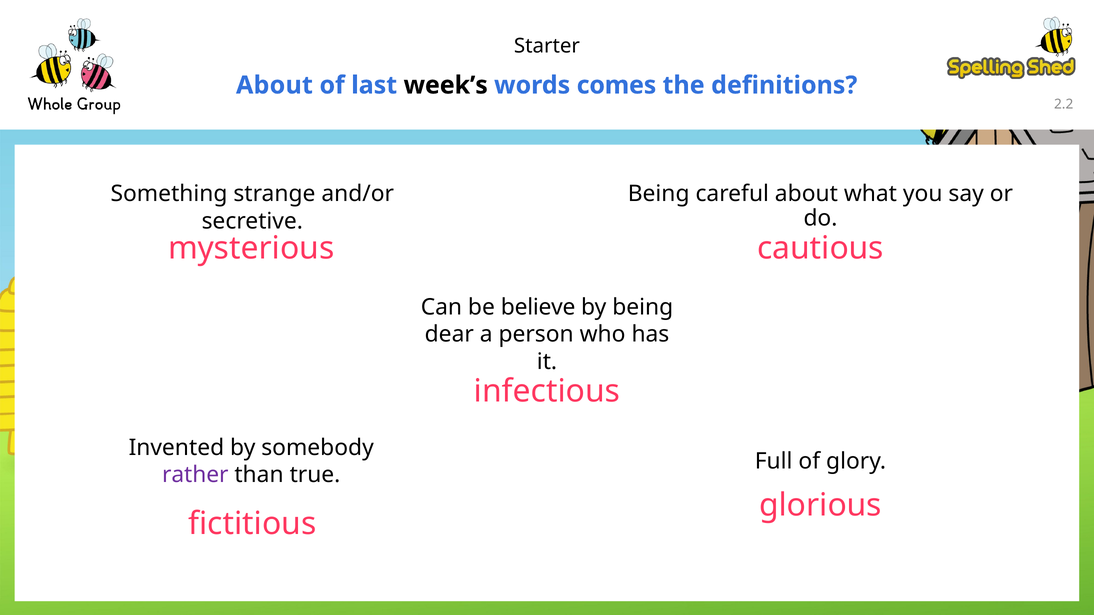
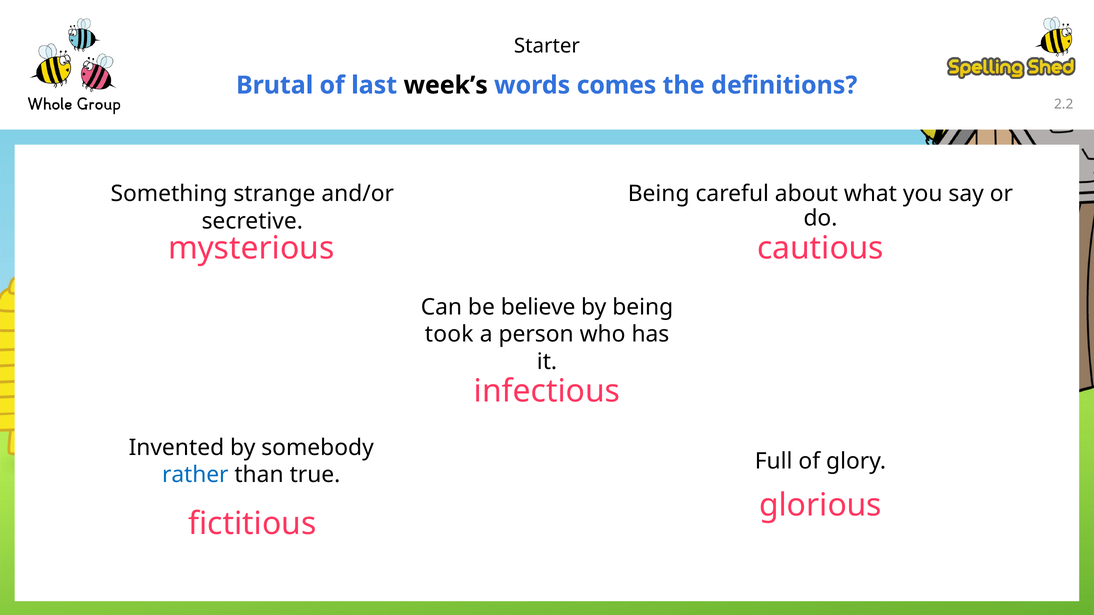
About at (274, 85): About -> Brutal
dear: dear -> took
rather colour: purple -> blue
